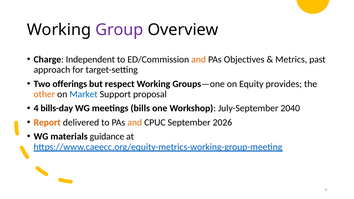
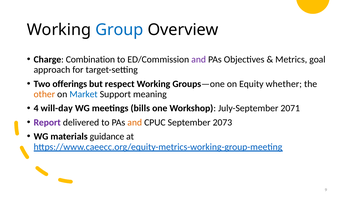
Group colour: purple -> blue
Independent: Independent -> Combination
and at (199, 59) colour: orange -> purple
past: past -> goal
provides: provides -> whether
proposal: proposal -> meaning
bills-day: bills-day -> will-day
2040: 2040 -> 2071
Report colour: orange -> purple
2026: 2026 -> 2073
